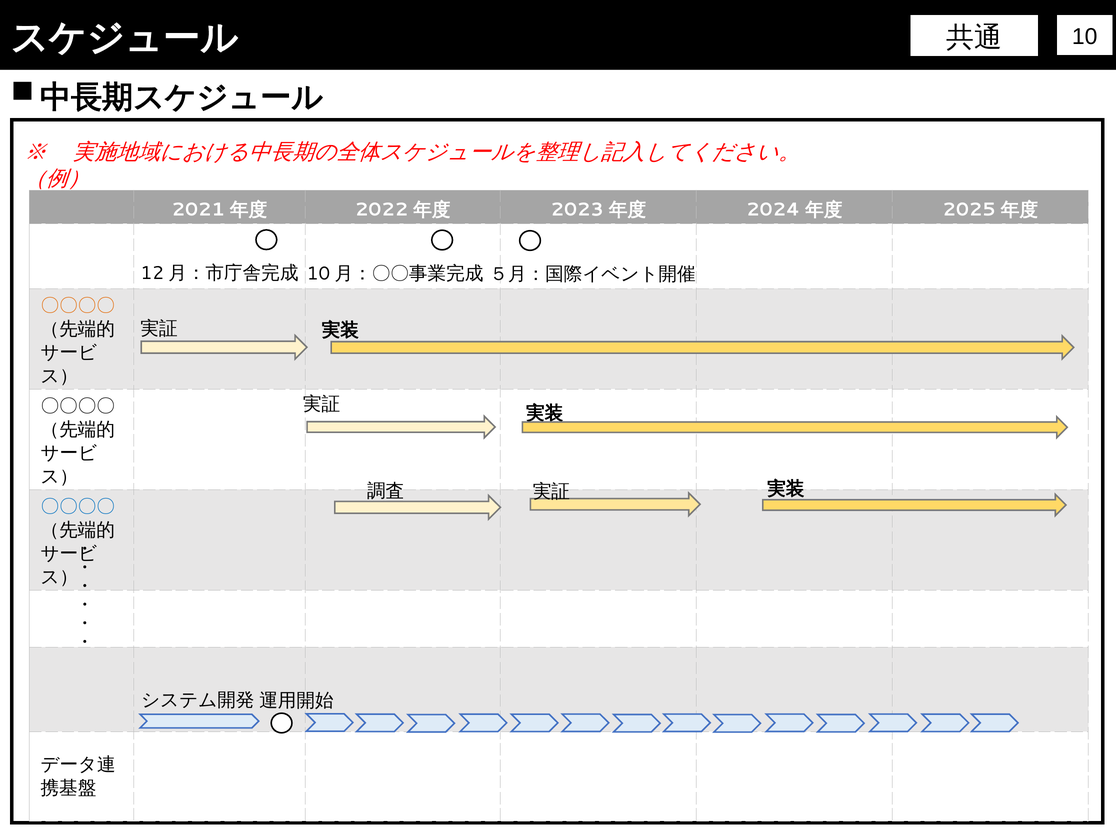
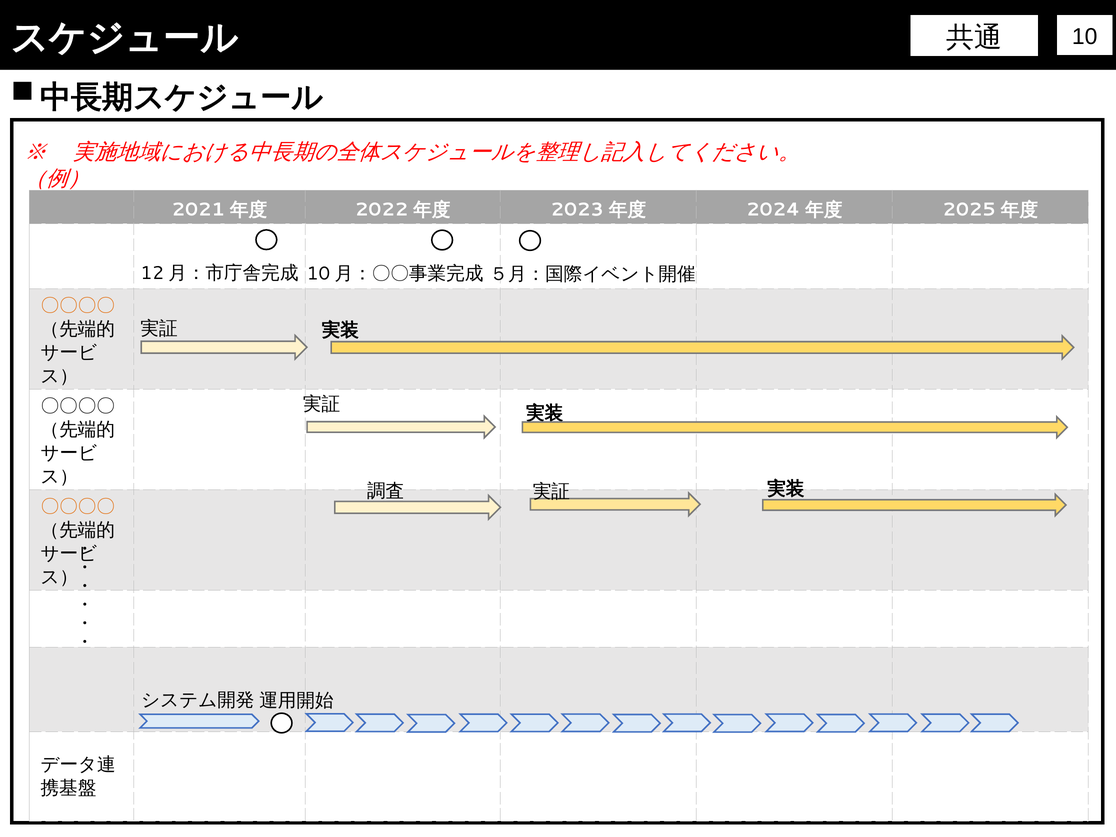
〇〇〇〇 at (78, 507) colour: blue -> orange
